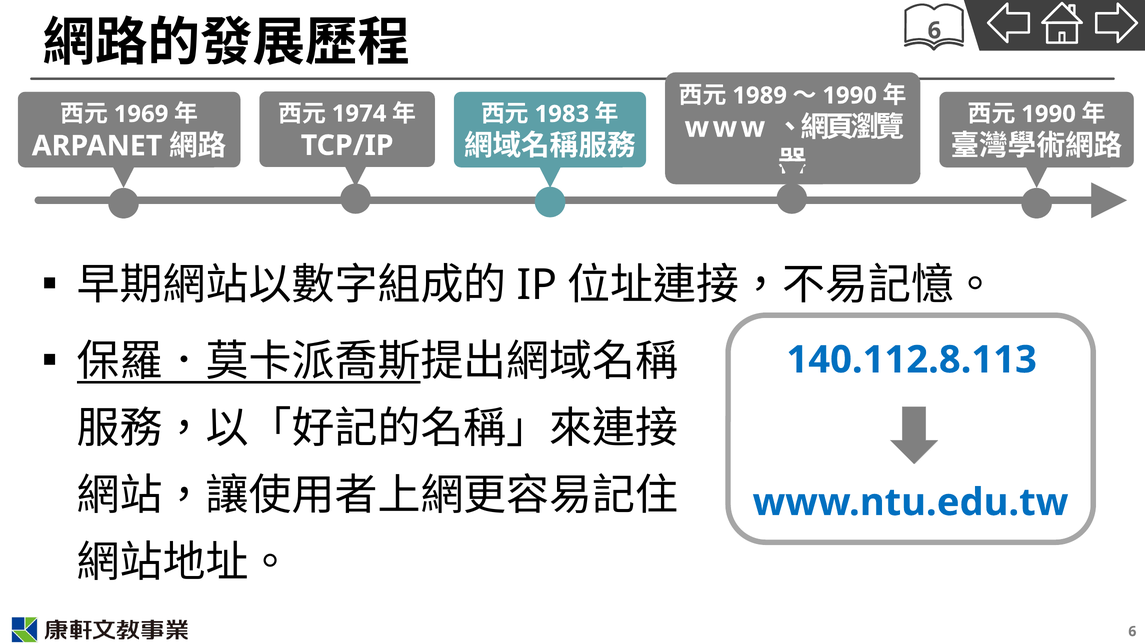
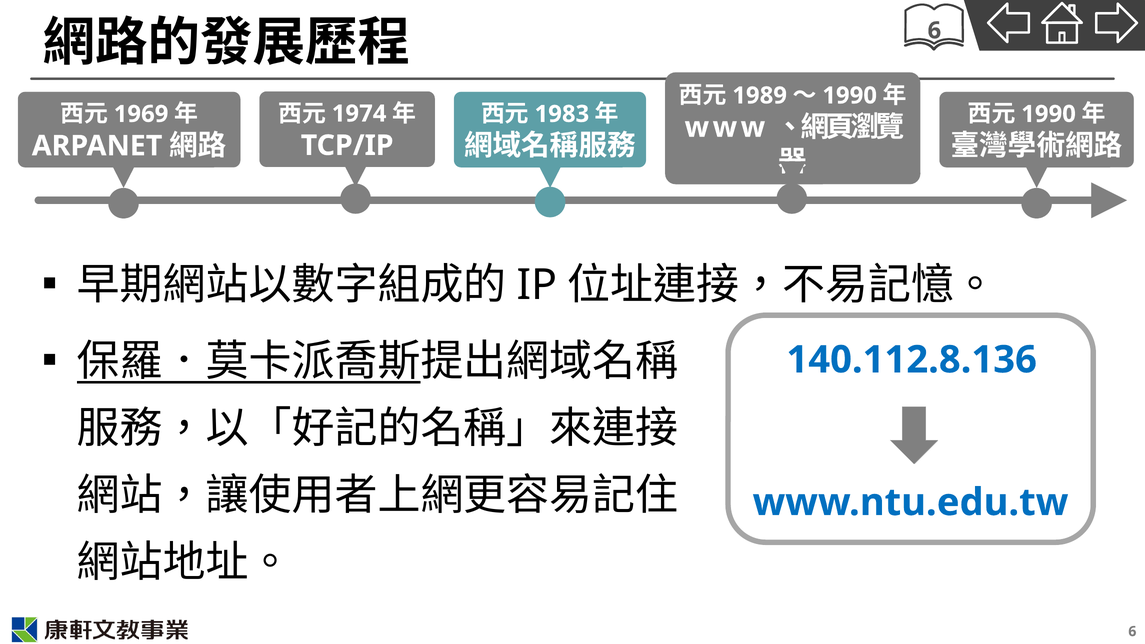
140.112.8.113: 140.112.8.113 -> 140.112.8.136
